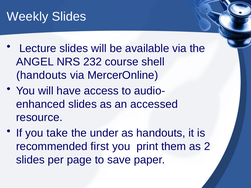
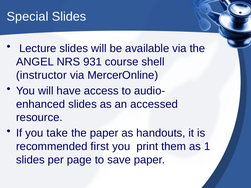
Weekly: Weekly -> Special
232: 232 -> 931
handouts at (41, 75): handouts -> instructor
the under: under -> paper
2: 2 -> 1
